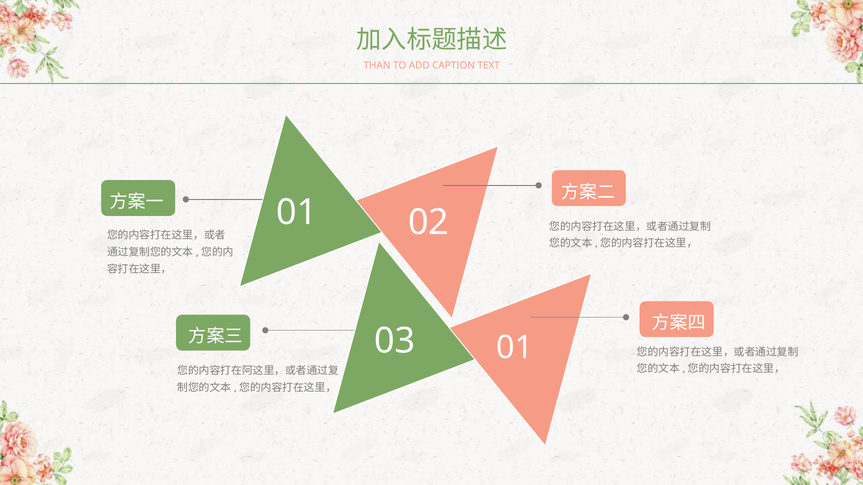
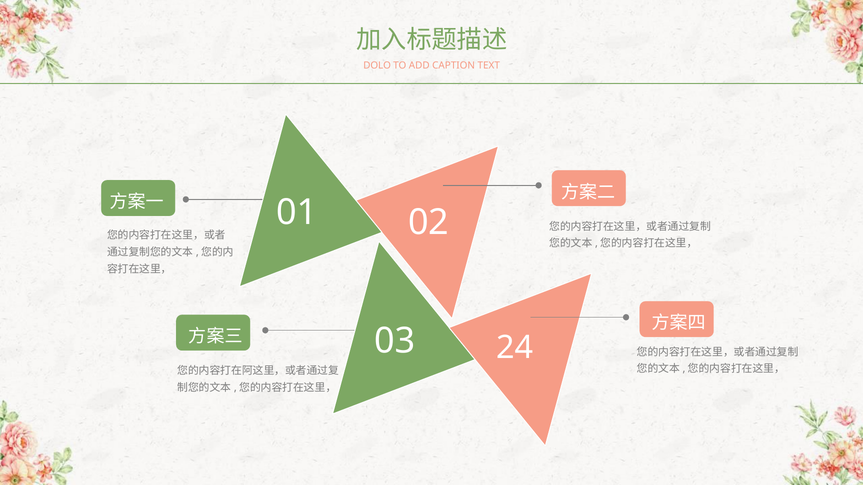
THAN: THAN -> DOLO
03 01: 01 -> 24
